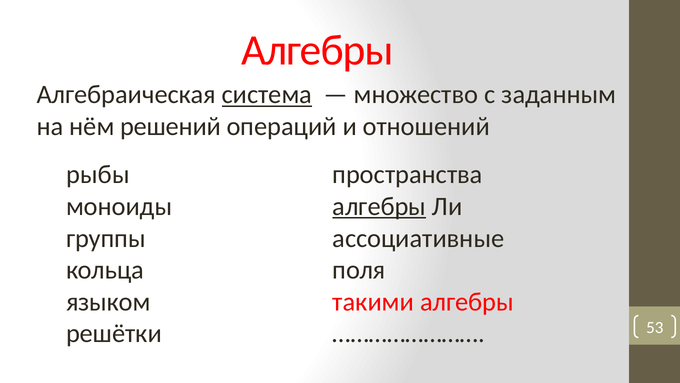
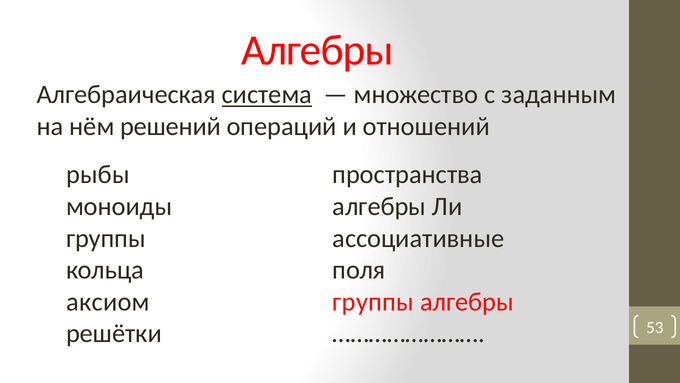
алгебры at (379, 206) underline: present -> none
языком: языком -> аксиом
такими at (373, 301): такими -> группы
